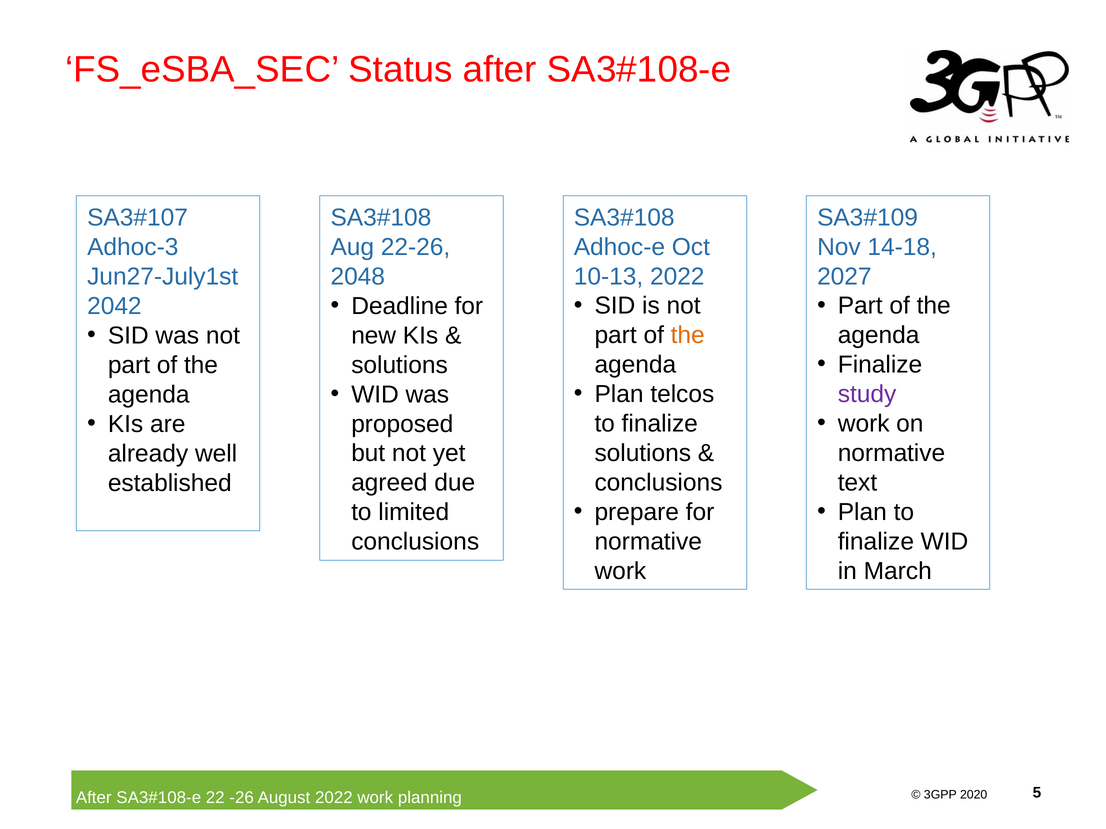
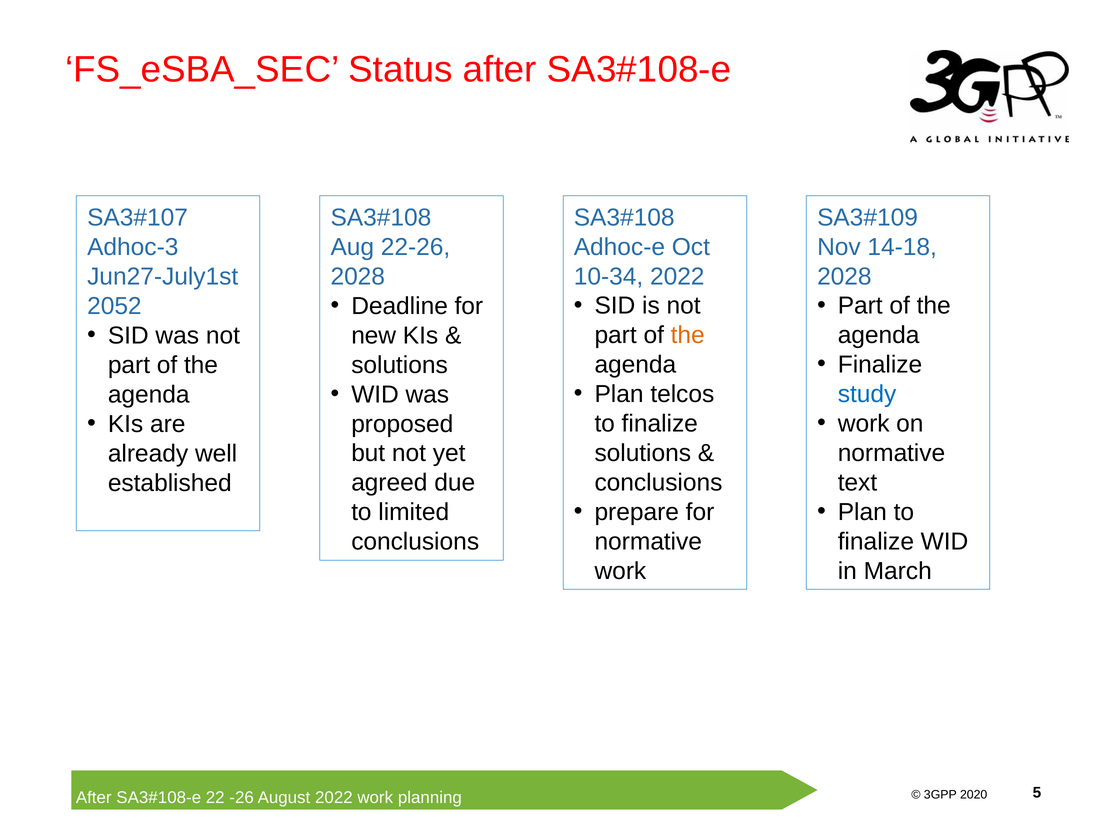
10-13: 10-13 -> 10-34
2027 at (844, 277): 2027 -> 2028
2048 at (358, 277): 2048 -> 2028
2042: 2042 -> 2052
study colour: purple -> blue
